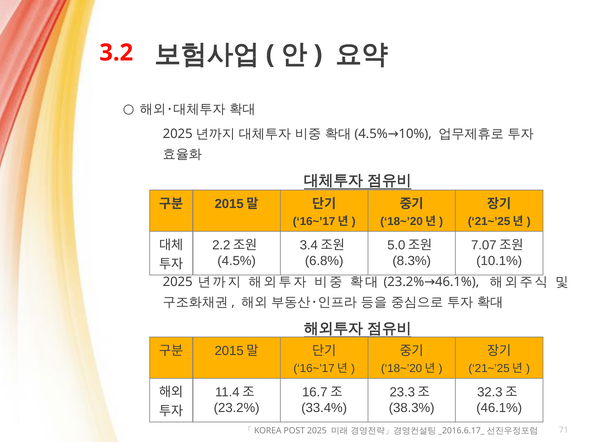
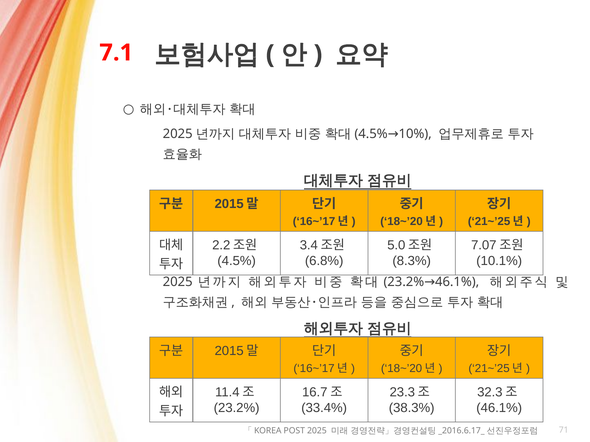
3.2: 3.2 -> 7.1
